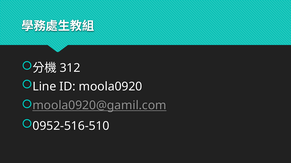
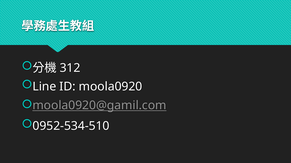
0952-516-510: 0952-516-510 -> 0952-534-510
